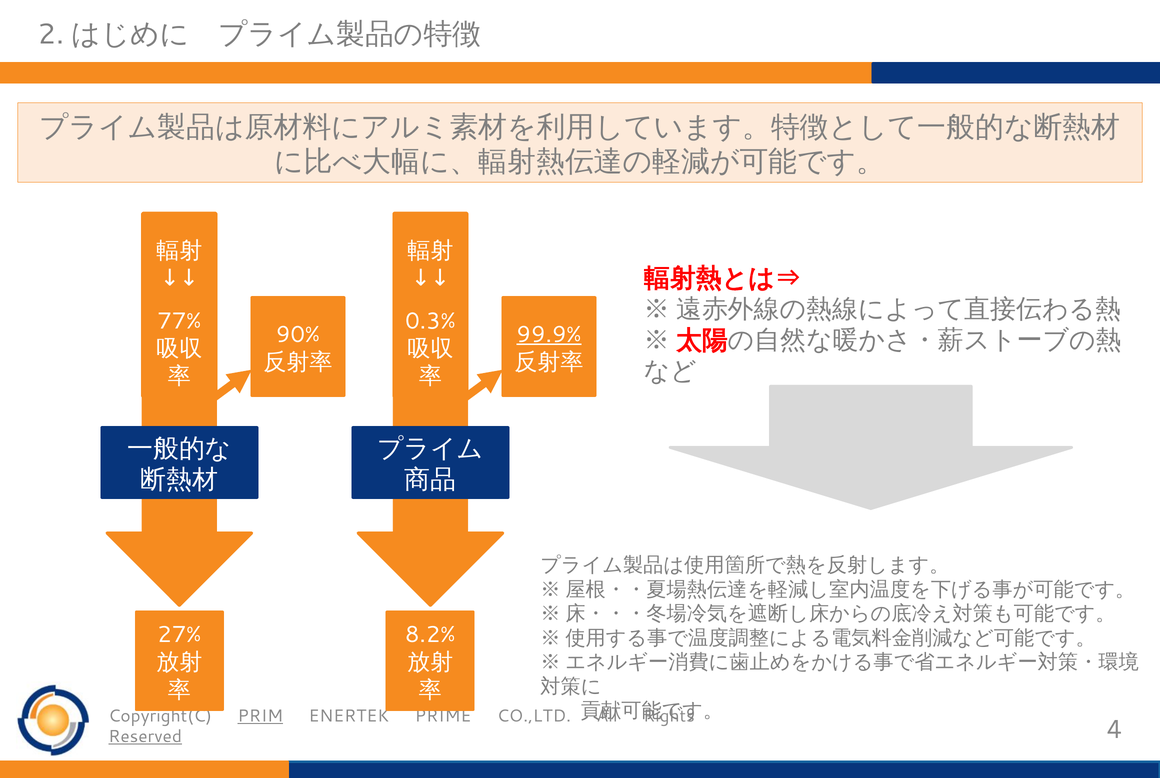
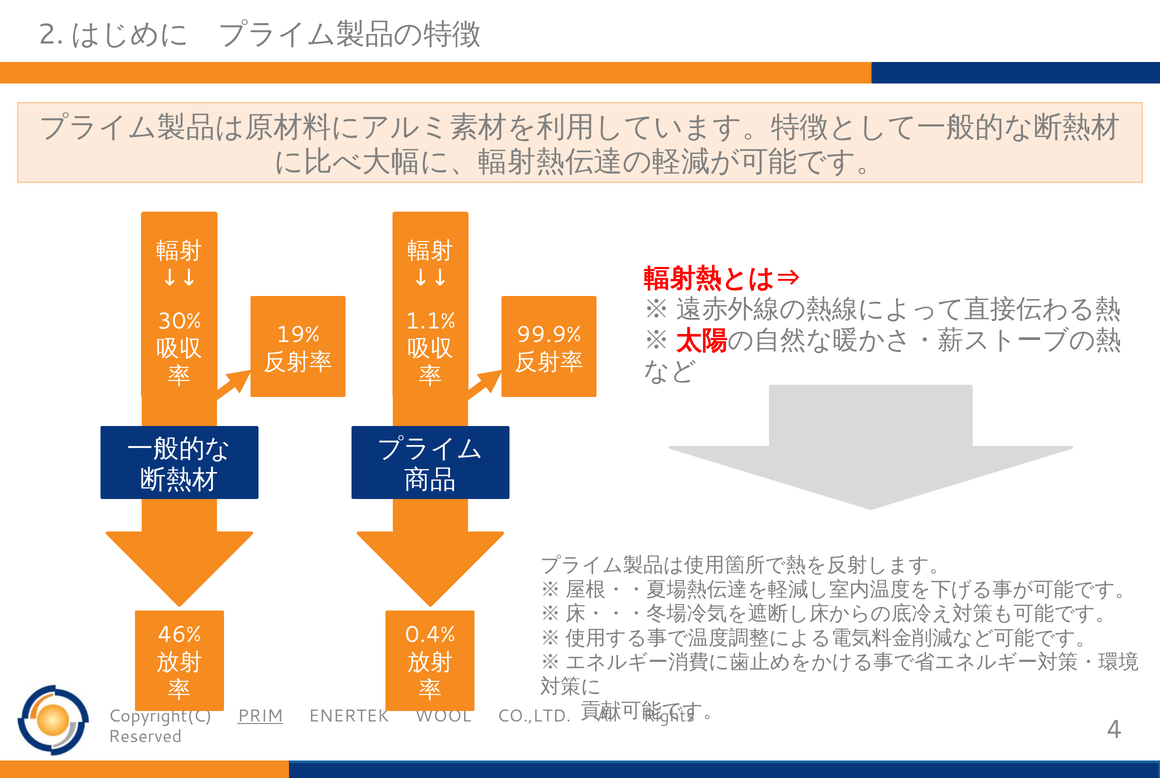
77%: 77% -> 30%
0.3%: 0.3% -> 1.1%
90%: 90% -> 19%
99.9% underline: present -> none
27%: 27% -> 46%
8.2%: 8.2% -> 0.4%
PRIME: PRIME -> WOOL
Reserved underline: present -> none
